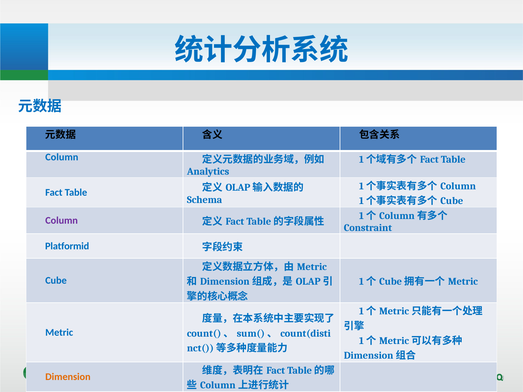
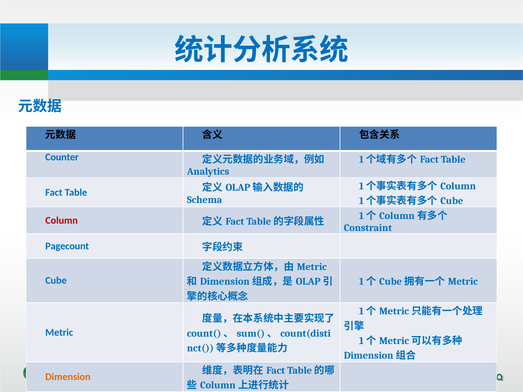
Column at (62, 157): Column -> Counter
Column at (62, 221) colour: purple -> red
Platformid: Platformid -> Pagecount
